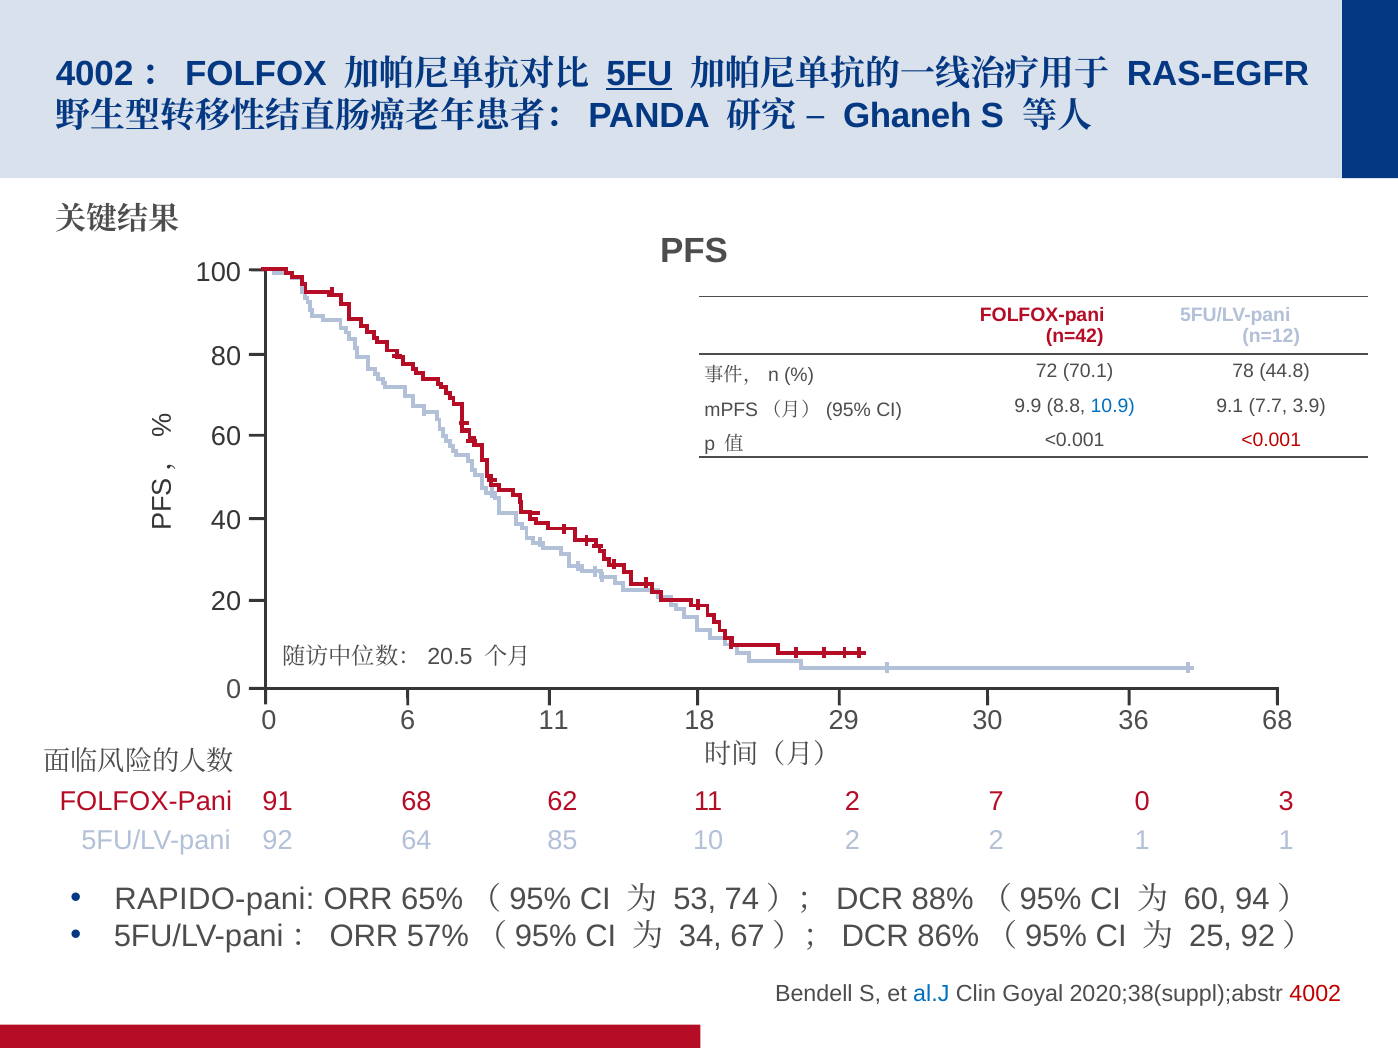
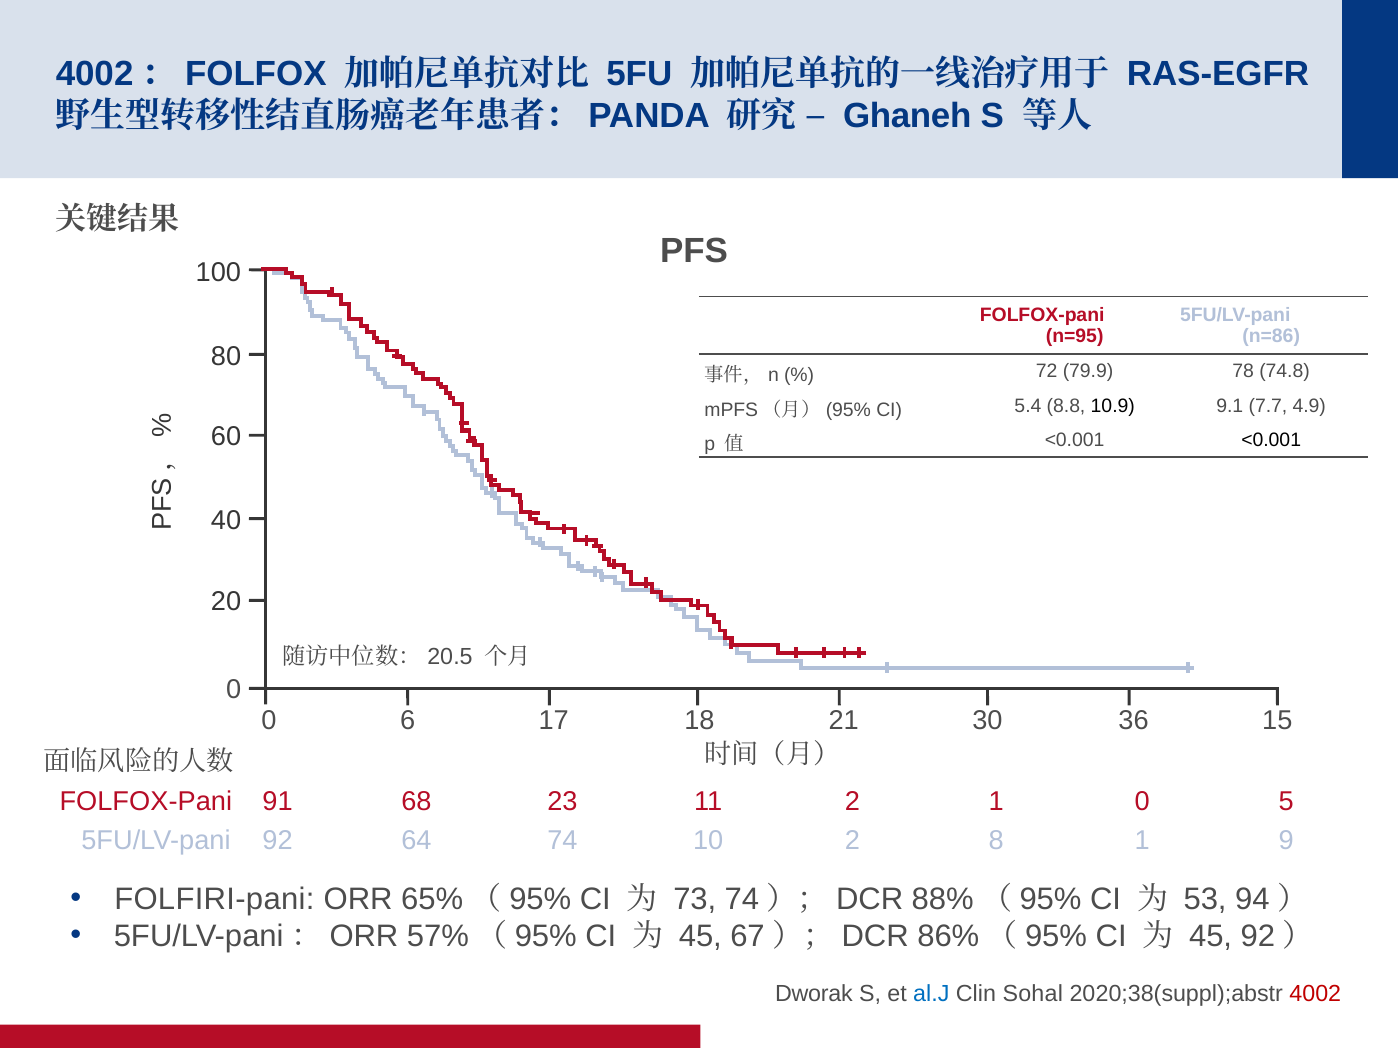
5FU underline: present -> none
n=42: n=42 -> n=95
n=12: n=12 -> n=86
70.1: 70.1 -> 79.9
44.8: 44.8 -> 74.8
9.9: 9.9 -> 5.4
10.9 colour: blue -> black
3.9: 3.9 -> 4.9
<0.001 at (1271, 441) colour: red -> black
6 11: 11 -> 17
29: 29 -> 21
36 68: 68 -> 15
62: 62 -> 23
2 7: 7 -> 1
3: 3 -> 5
85: 85 -> 74
2 2: 2 -> 8
1 1: 1 -> 9
RAPIDO-pani: RAPIDO-pani -> FOLFIRI-pani
53: 53 -> 73
60 at (1205, 899): 60 -> 53
34 at (700, 937): 34 -> 45
25 at (1211, 937): 25 -> 45
Bendell: Bendell -> Dworak
Goyal: Goyal -> Sohal
